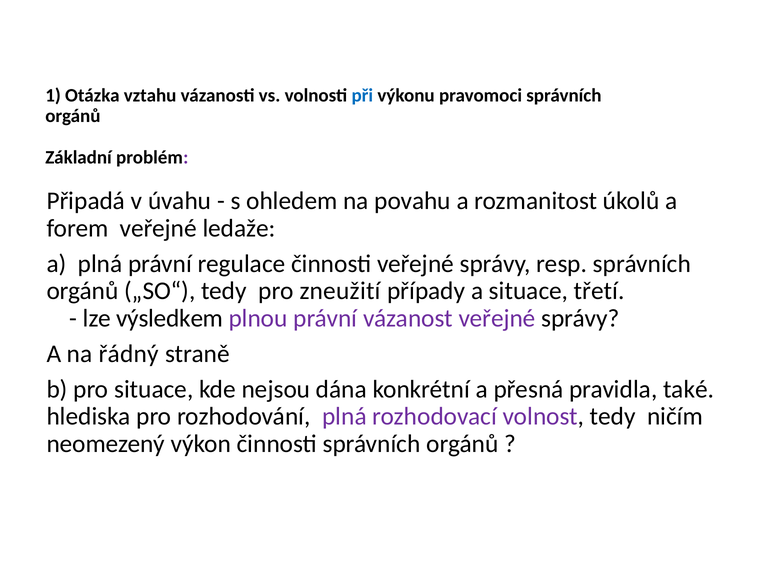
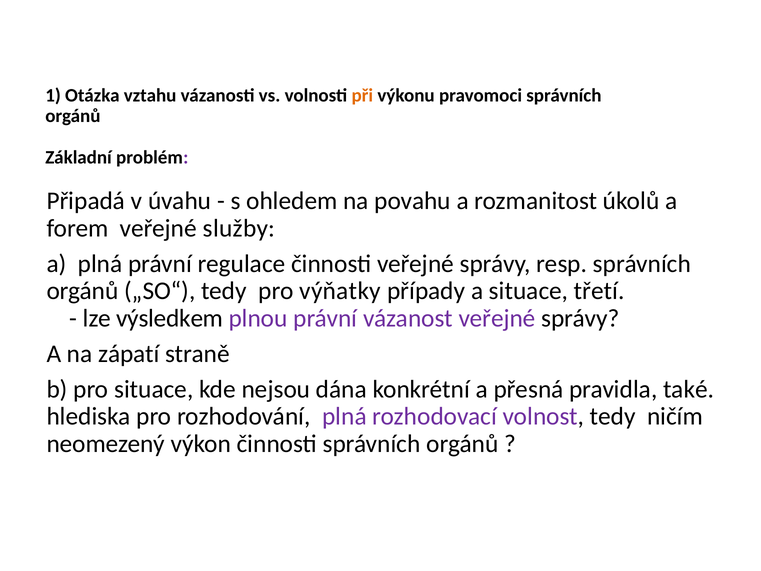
při colour: blue -> orange
ledaže: ledaže -> služby
zneužití: zneužití -> výňatky
řádný: řádný -> zápatí
